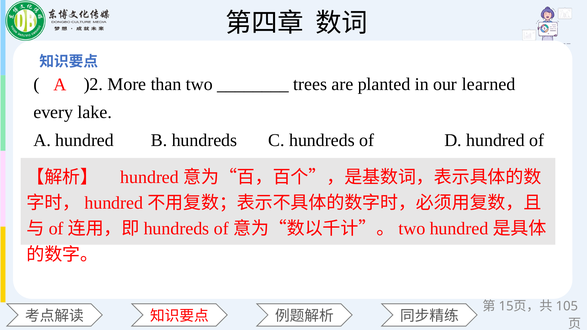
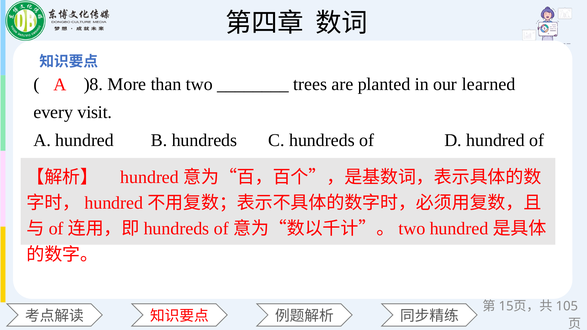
)2: )2 -> )8
lake: lake -> visit
